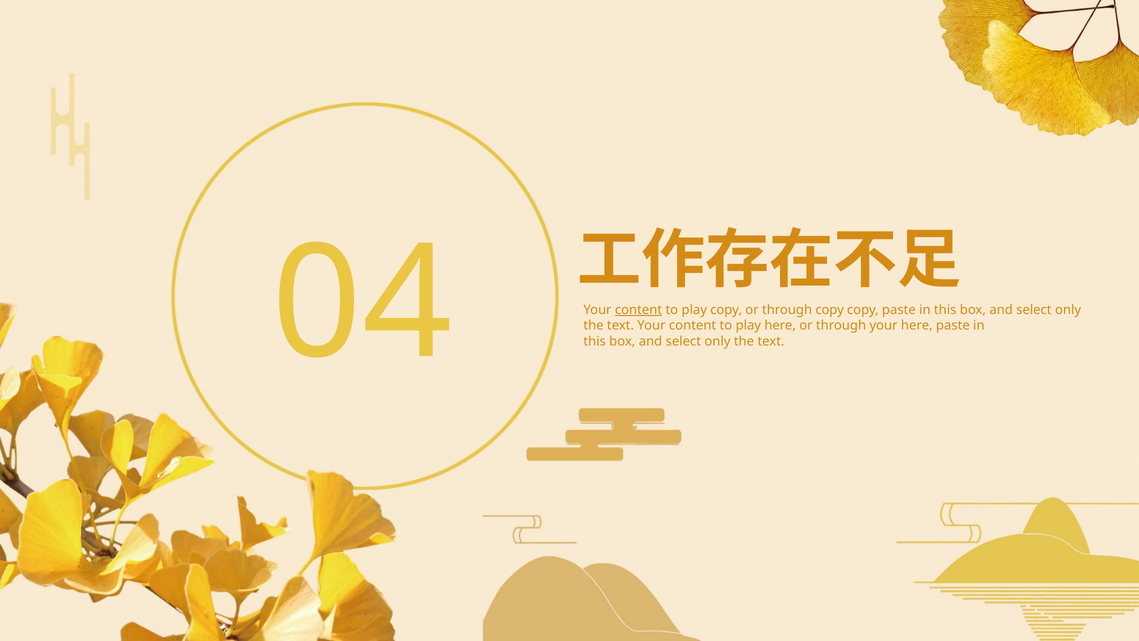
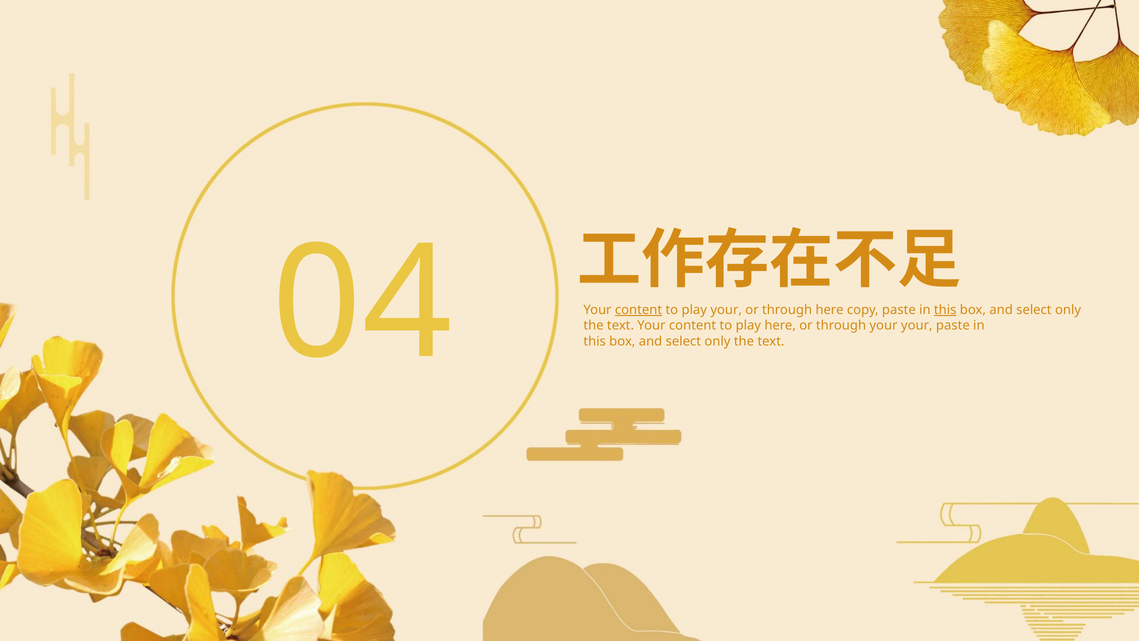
play copy: copy -> your
through copy: copy -> here
this at (945, 310) underline: none -> present
your here: here -> your
